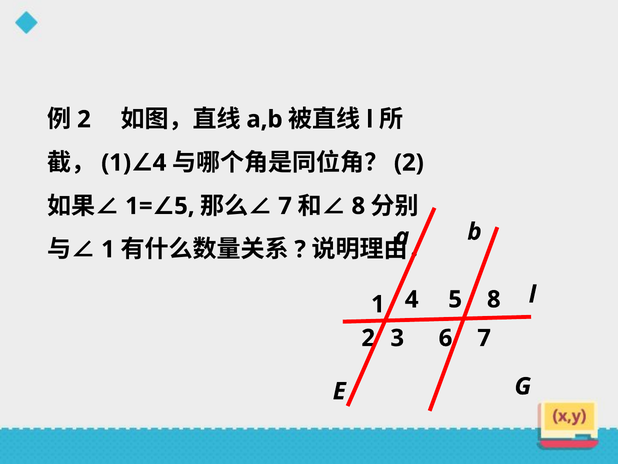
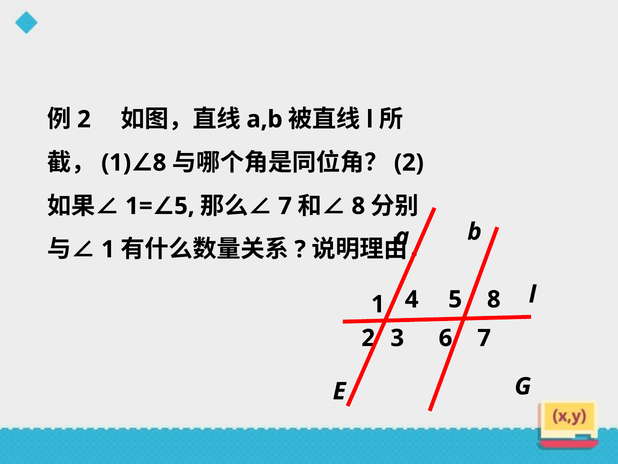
1 4: 4 -> 8
